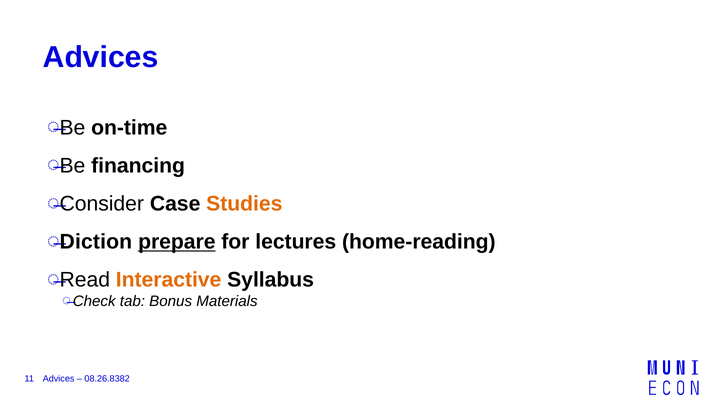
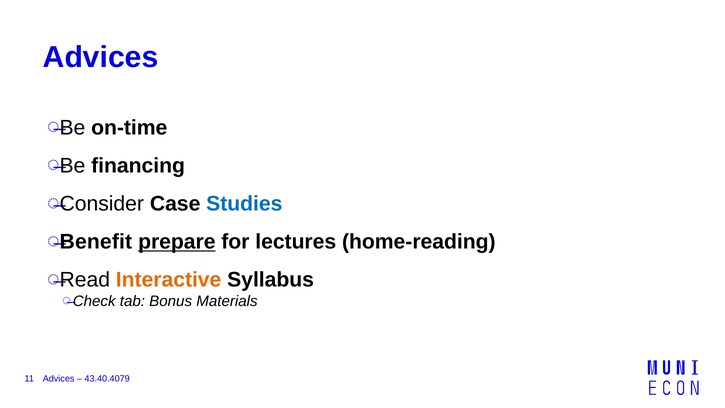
Studies colour: orange -> blue
Diction: Diction -> Benefit
08.26.8382: 08.26.8382 -> 43.40.4079
